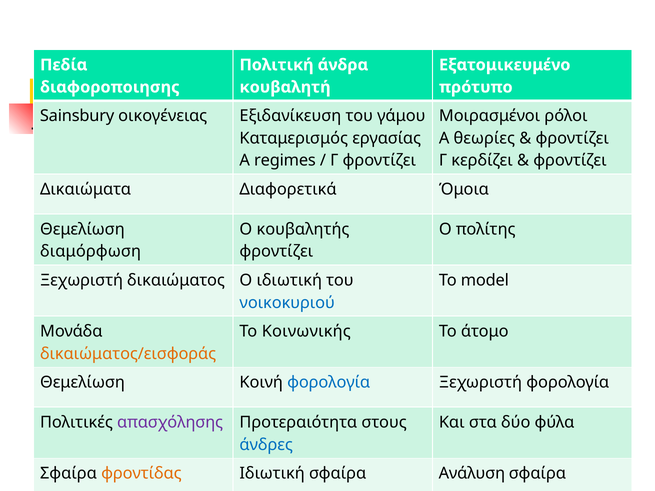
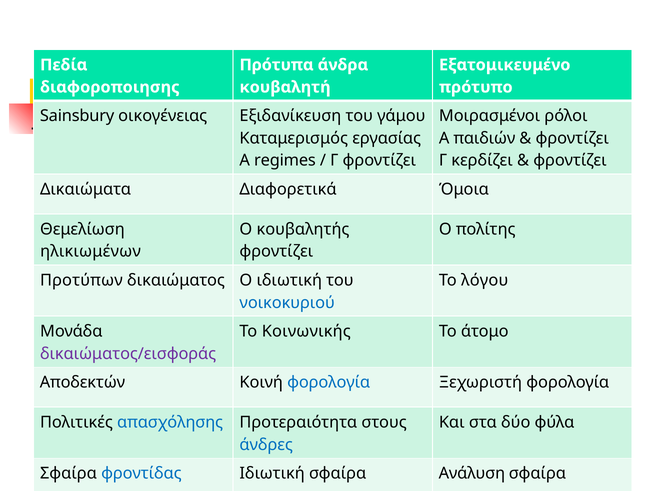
Πολιτική: Πολιτική -> Πρότυπα
θεωρίες: θεωρίες -> παιδιών
διαμόρφωση: διαμόρφωση -> ηλικιωμένων
Ξεχωριστή at (82, 280): Ξεχωριστή -> Προτύπων
model: model -> λόγου
δικαιώματος/εισφοράς colour: orange -> purple
Θεμελίωση at (82, 383): Θεμελίωση -> Αποδεκτών
απασχόλησης colour: purple -> blue
φροντίδας at (141, 474) colour: orange -> blue
